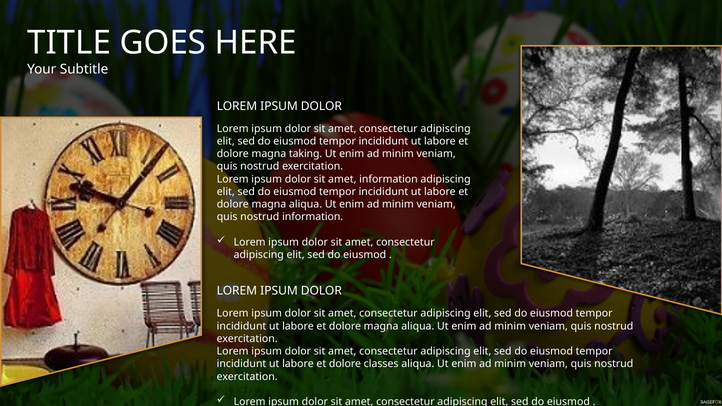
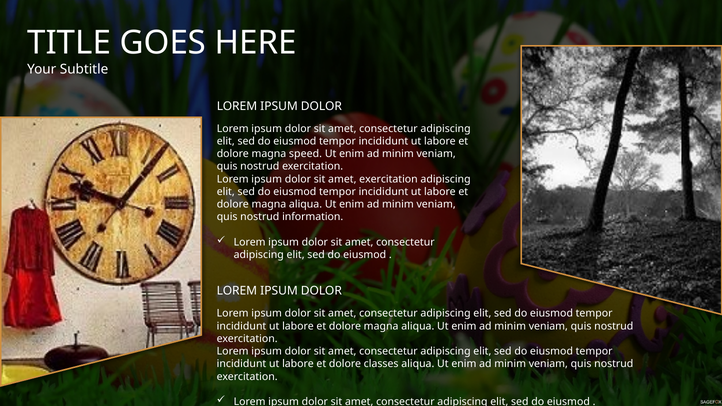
taking: taking -> speed
amet information: information -> exercitation
